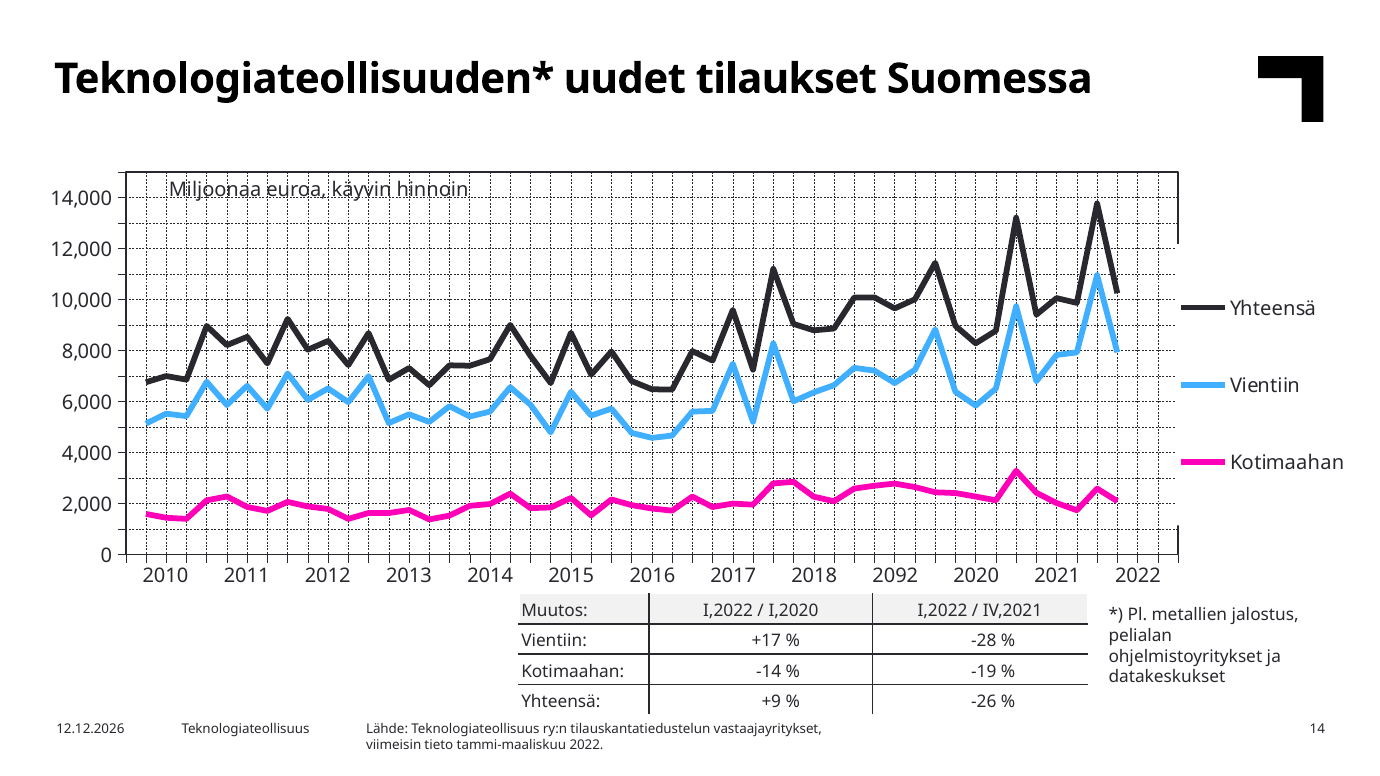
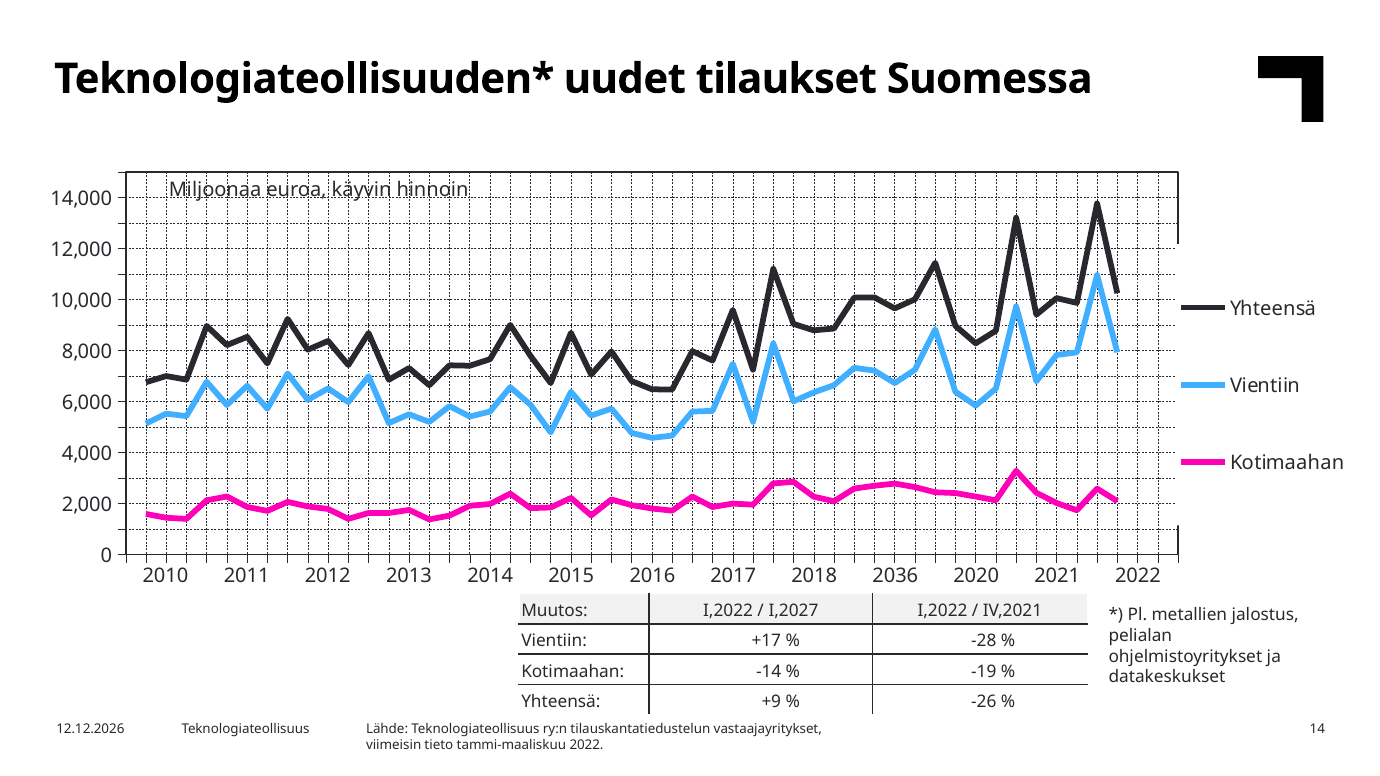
2092: 2092 -> 2036
I,2020: I,2020 -> I,2027
